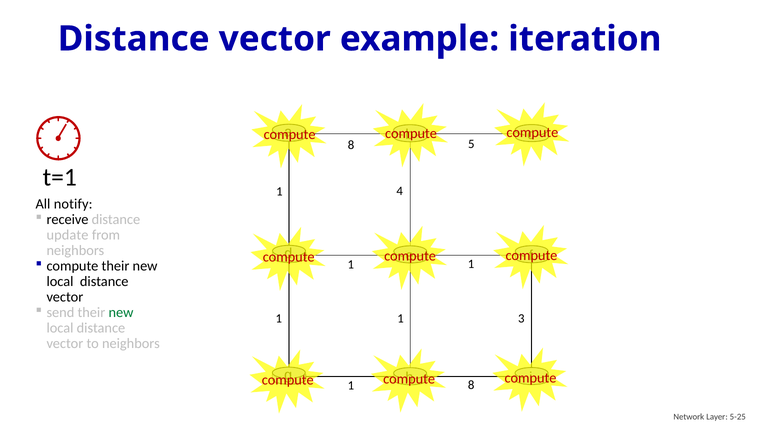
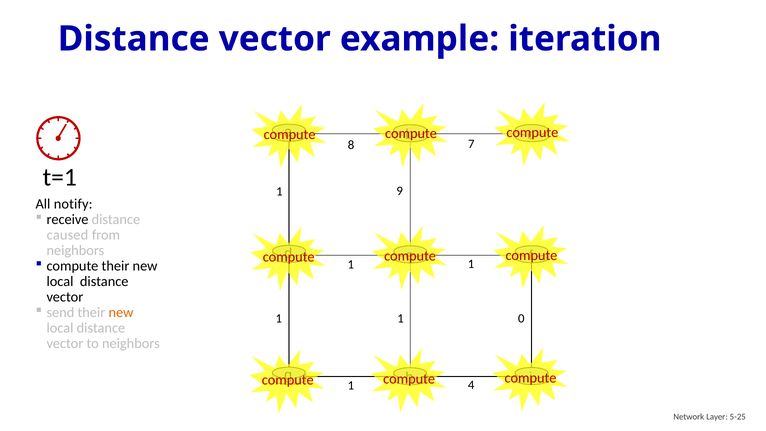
5: 5 -> 7
4: 4 -> 9
update: update -> caused
new at (121, 313) colour: green -> orange
3: 3 -> 0
1 8: 8 -> 4
